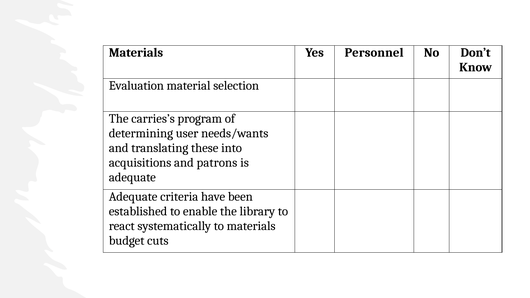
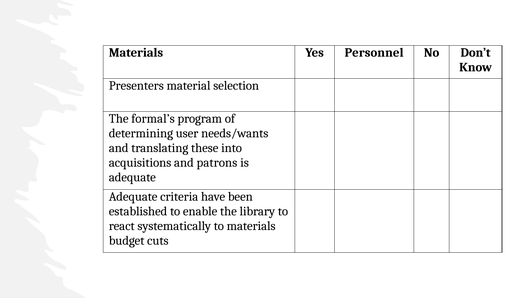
Evaluation: Evaluation -> Presenters
carries’s: carries’s -> formal’s
